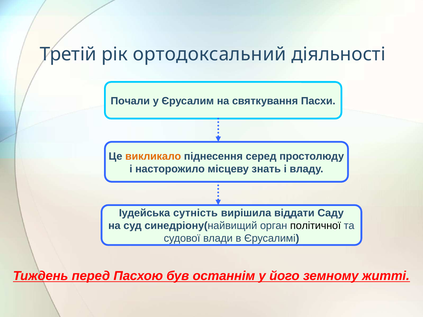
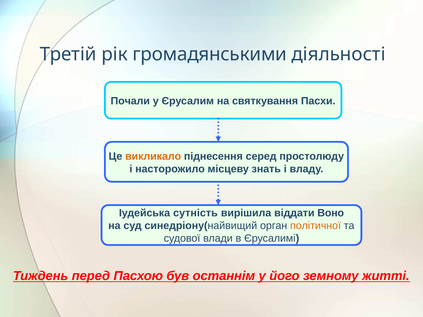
ортодоксальний: ортодоксальний -> громадянськими
Саду: Саду -> Воно
політичної colour: black -> orange
